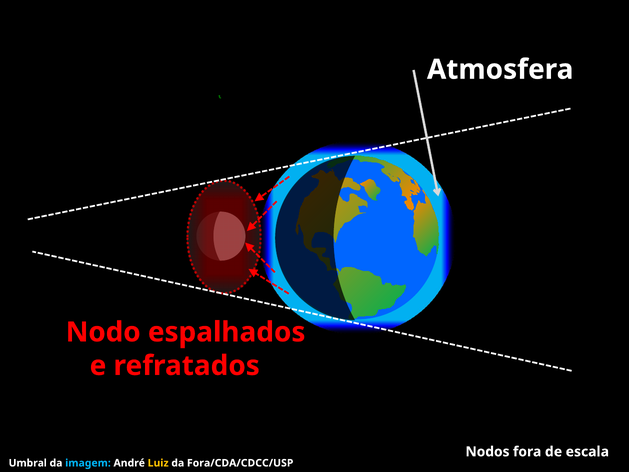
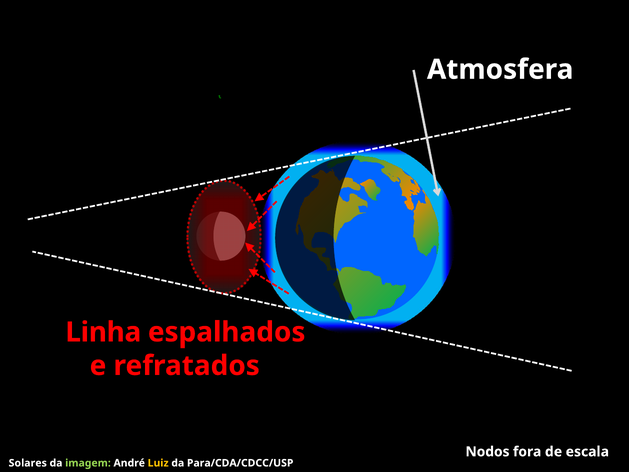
Nodo: Nodo -> Linha
Umbral: Umbral -> Solares
imagem colour: light blue -> light green
Fora/CDA/CDCC/USP: Fora/CDA/CDCC/USP -> Para/CDA/CDCC/USP
